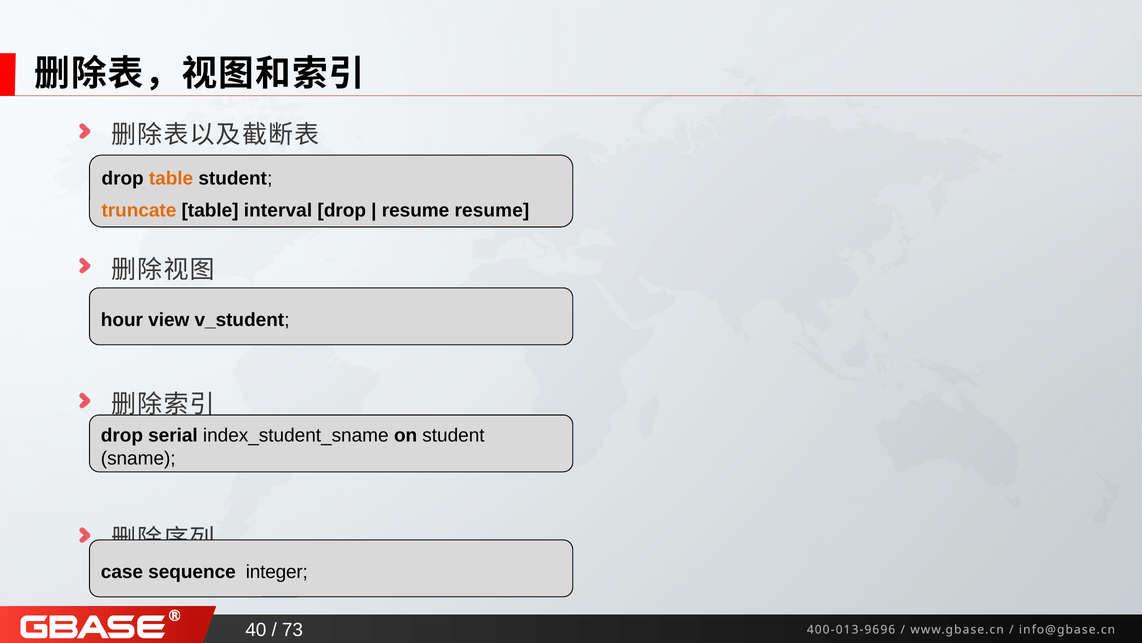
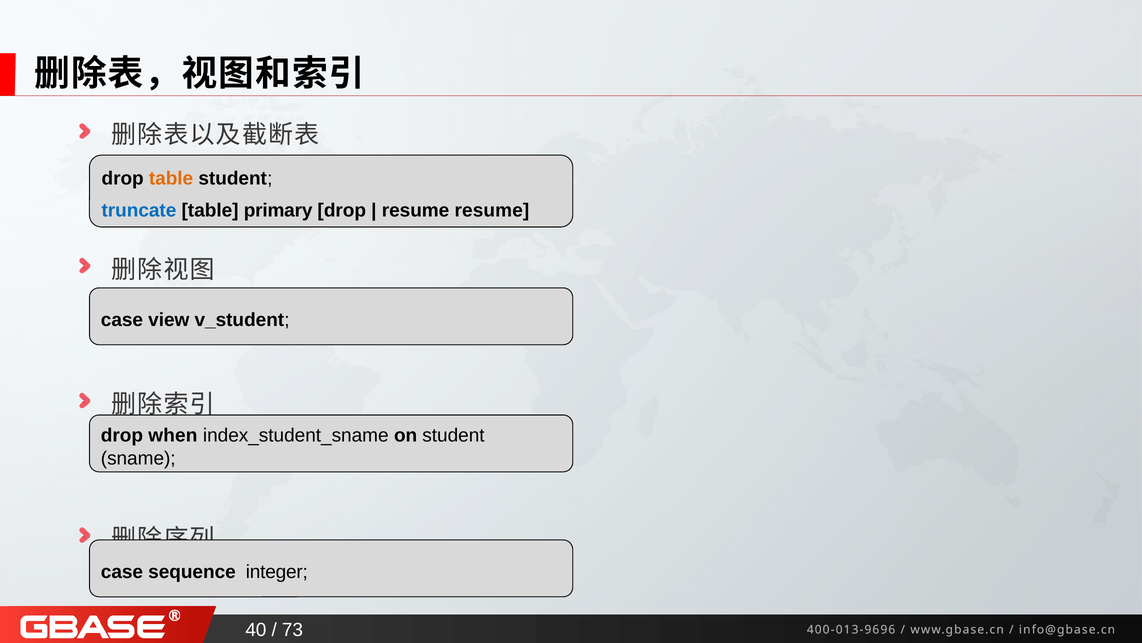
truncate colour: orange -> blue
interval: interval -> primary
hour at (122, 319): hour -> case
serial: serial -> when
